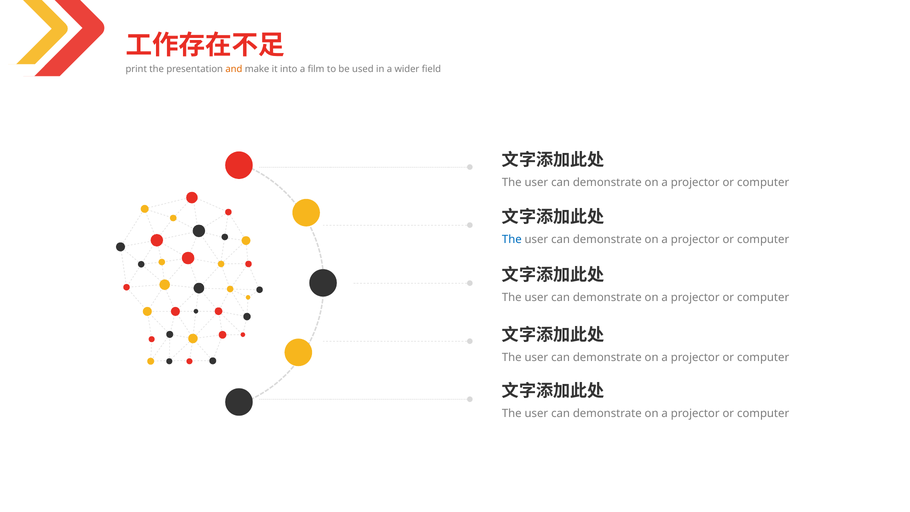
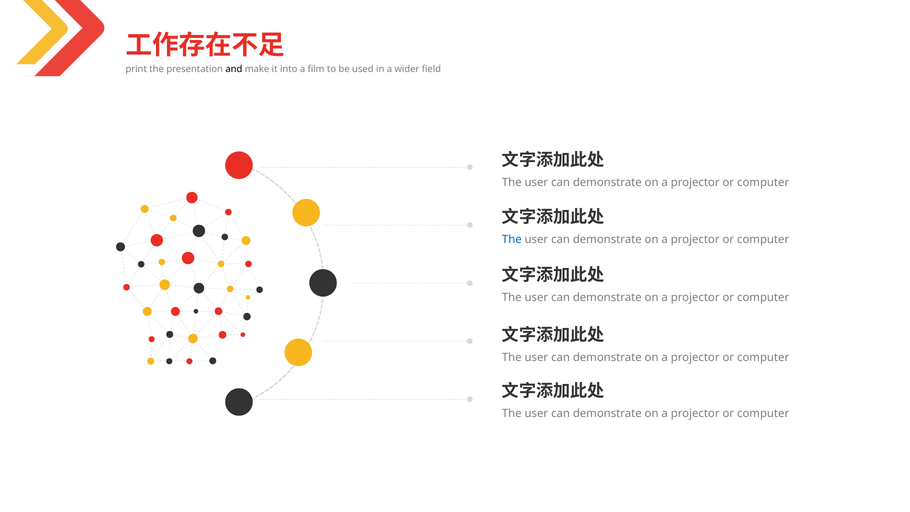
and colour: orange -> black
